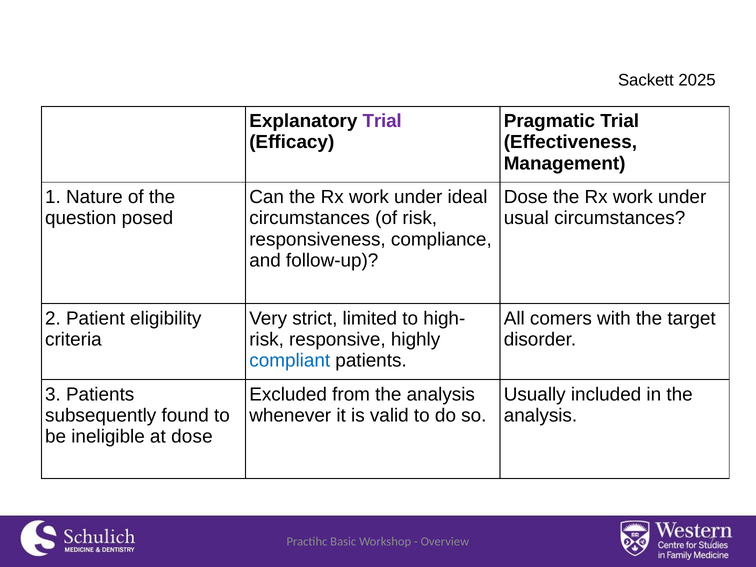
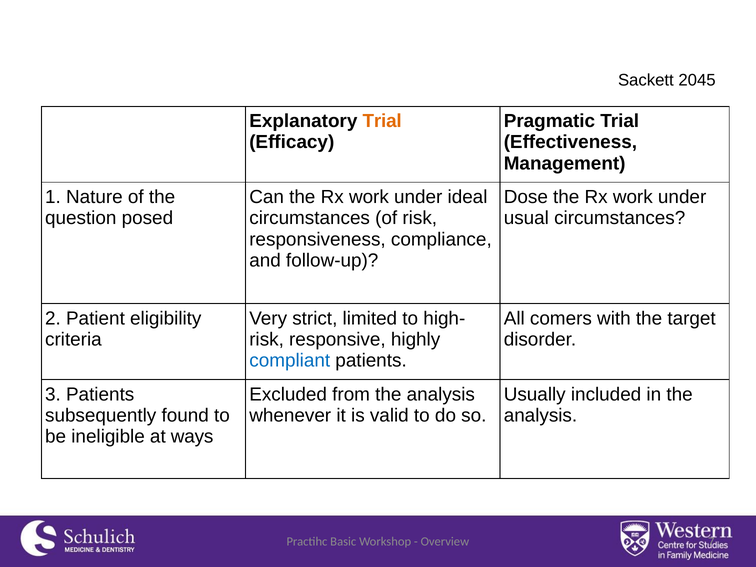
2025: 2025 -> 2045
Trial at (382, 121) colour: purple -> orange
at dose: dose -> ways
